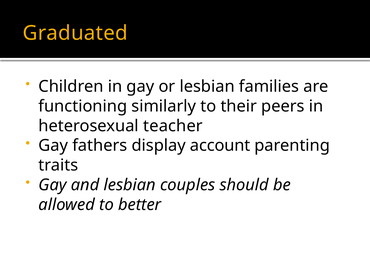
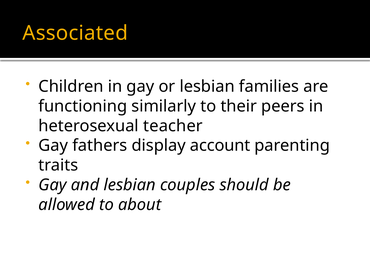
Graduated: Graduated -> Associated
better: better -> about
